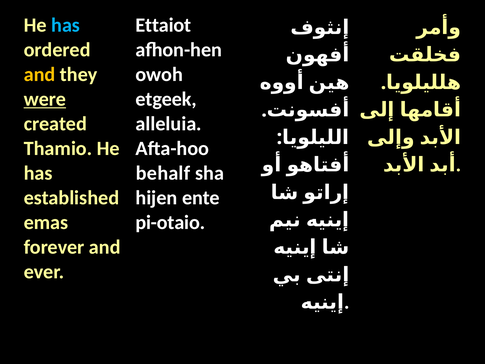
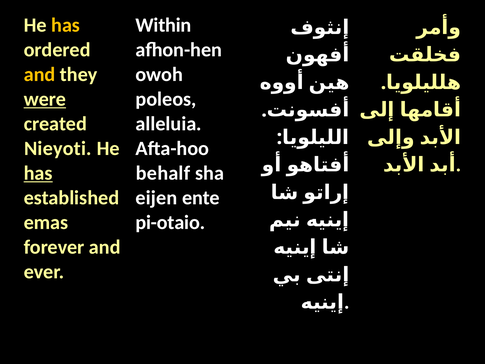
has at (66, 25) colour: light blue -> yellow
Ettaiot: Ettaiot -> Within
etgeek: etgeek -> poleos
Thamio: Thamio -> Nieyoti
has at (38, 173) underline: none -> present
hijen: hijen -> eijen
